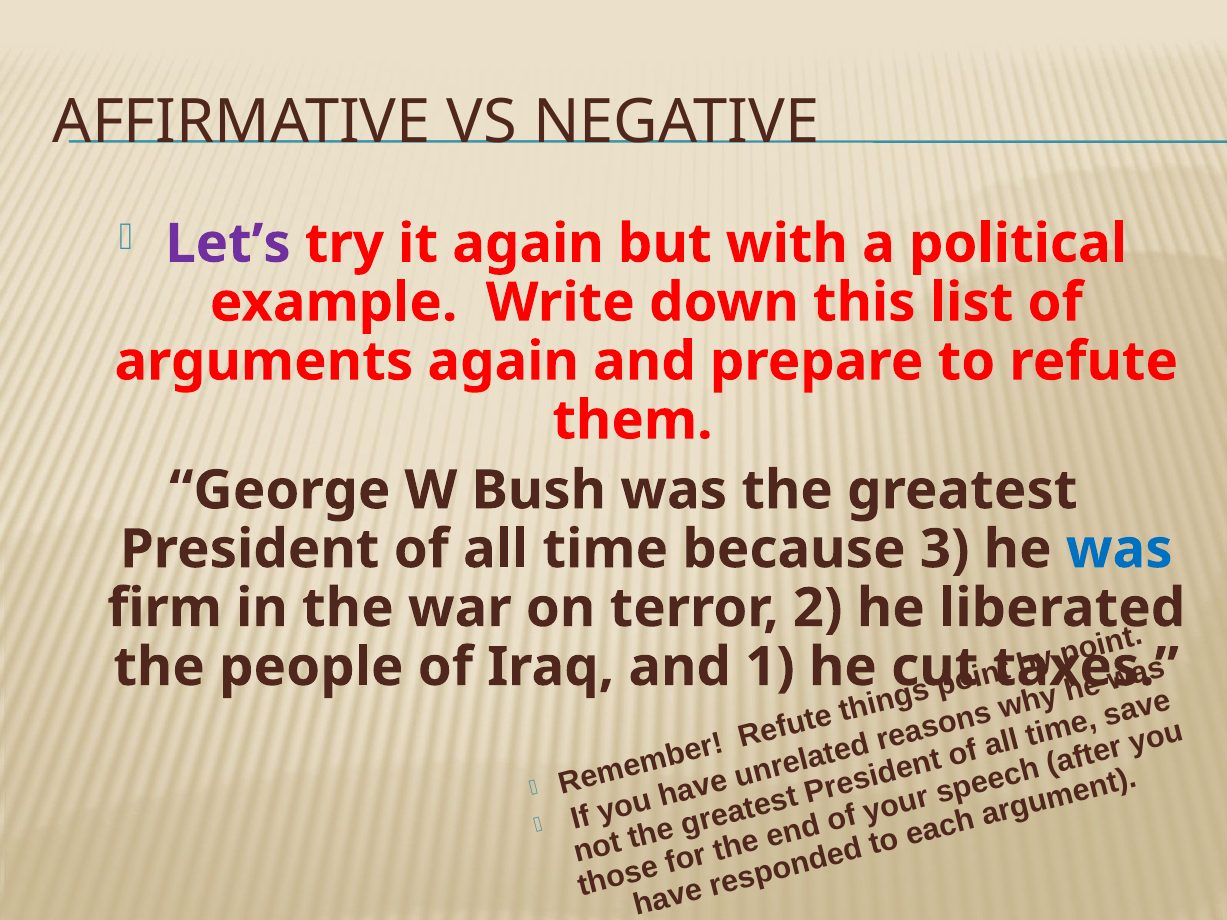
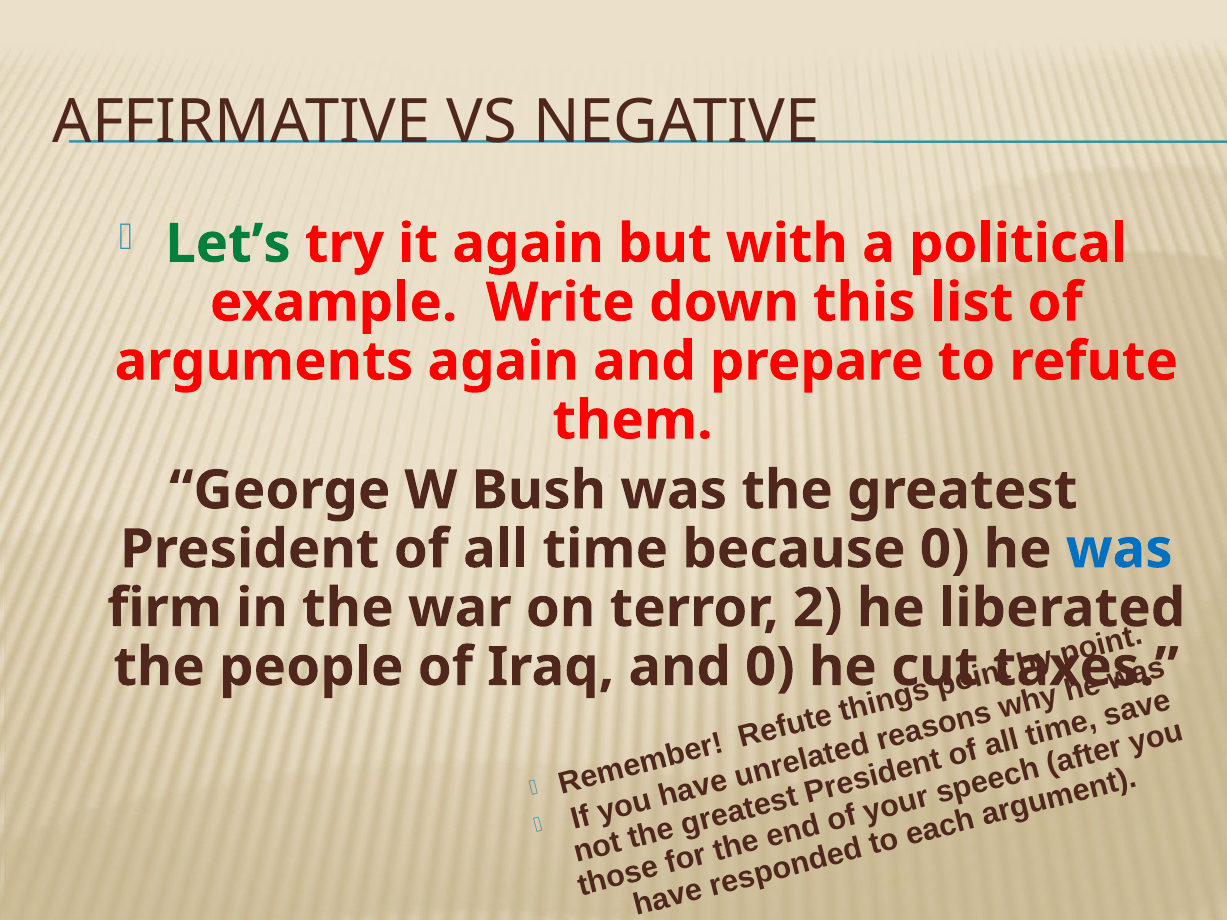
Let’s colour: purple -> green
because 3: 3 -> 0
and 1: 1 -> 0
